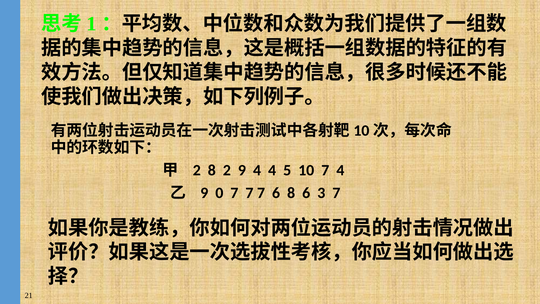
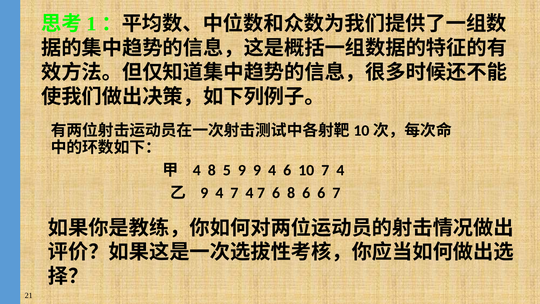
2 at (197, 170): 2 -> 4
8 2: 2 -> 5
9 4: 4 -> 9
4 5: 5 -> 6
0 at (219, 193): 0 -> 4
7 at (249, 193): 7 -> 4
6 3: 3 -> 6
